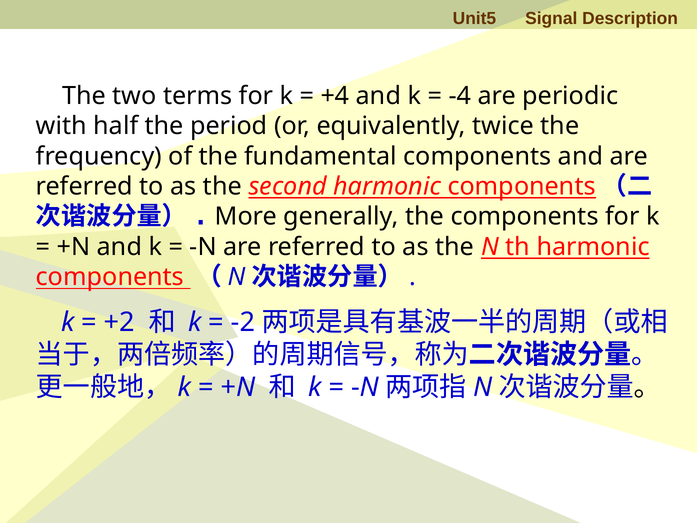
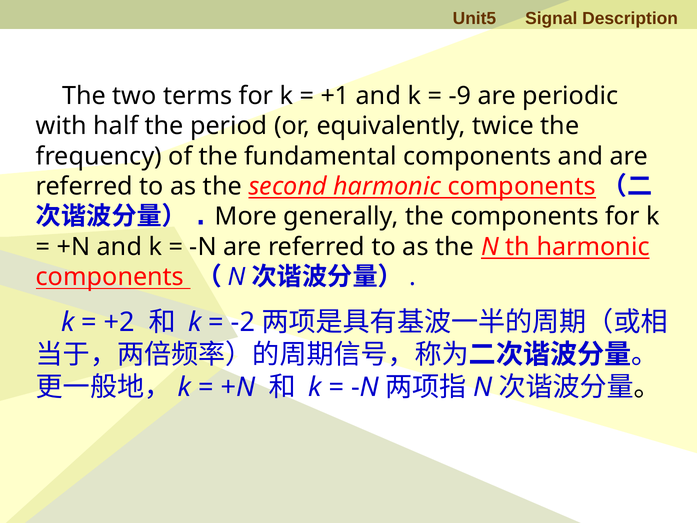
+4: +4 -> +1
-4: -4 -> -9
